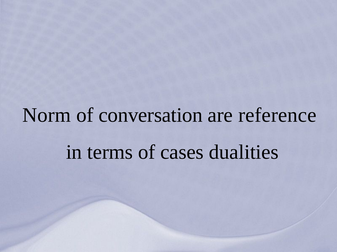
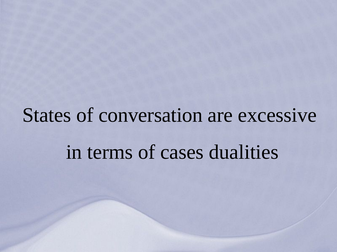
Norm: Norm -> States
reference: reference -> excessive
